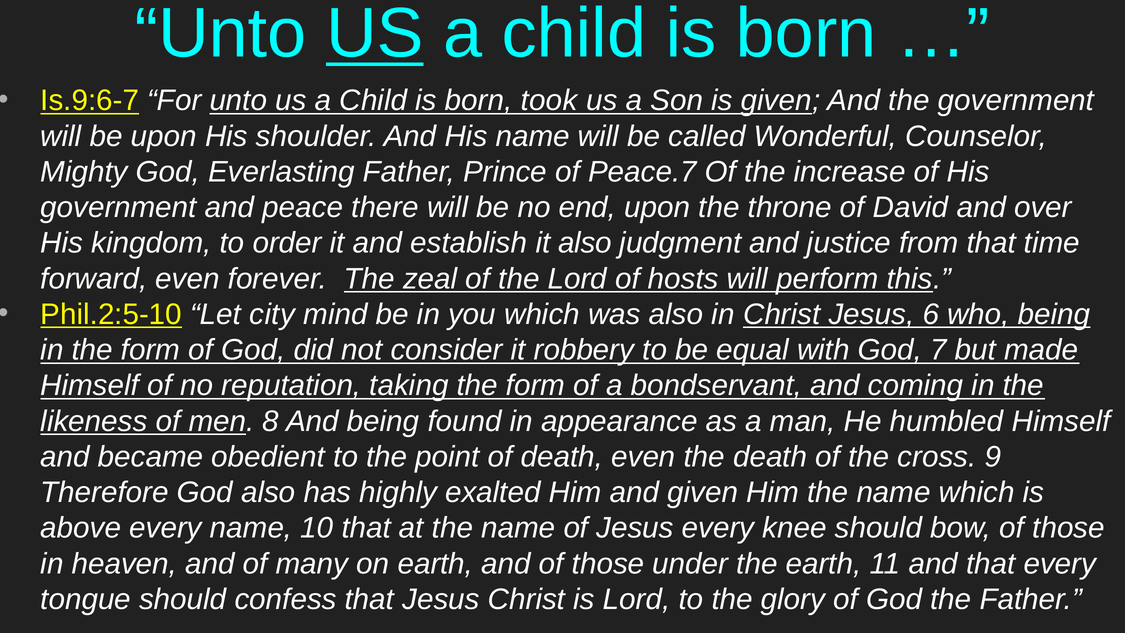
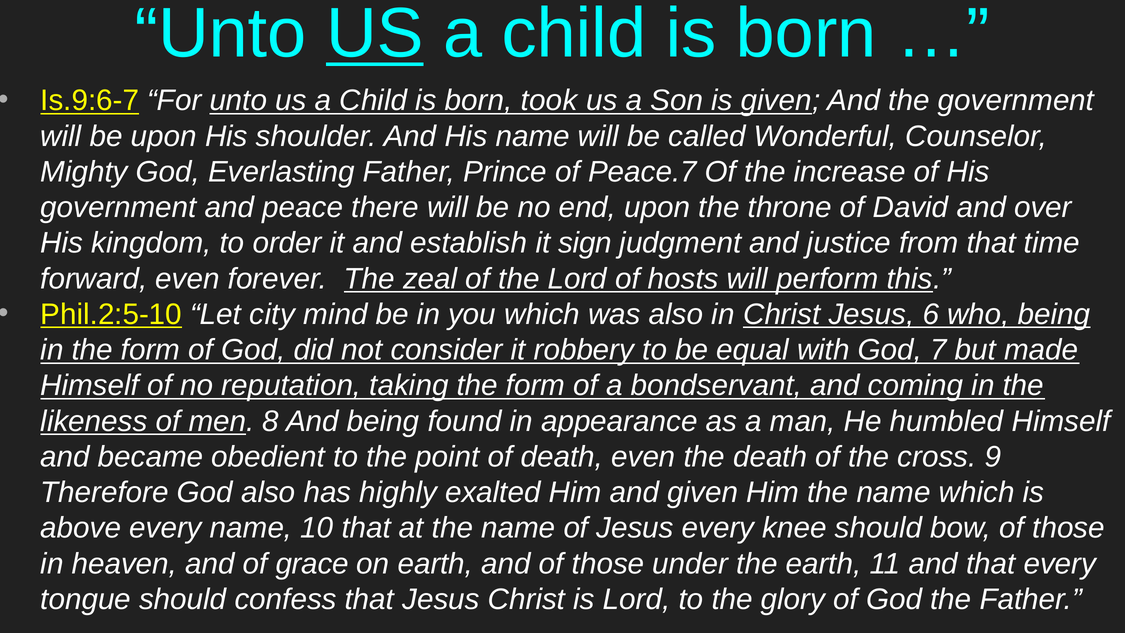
it also: also -> sign
many: many -> grace
